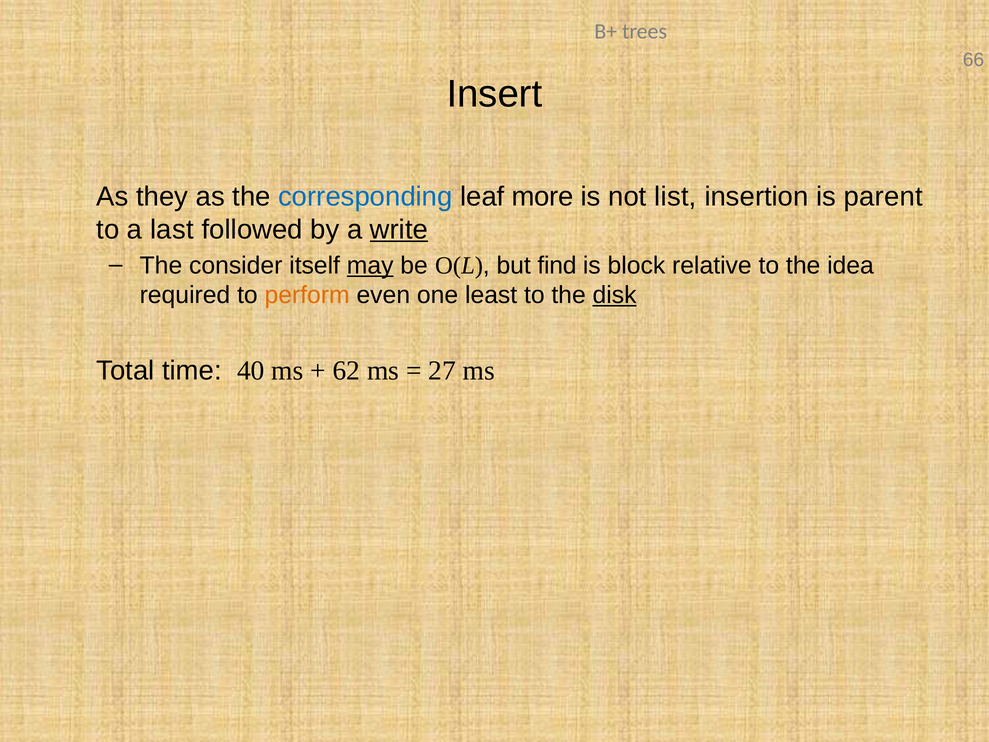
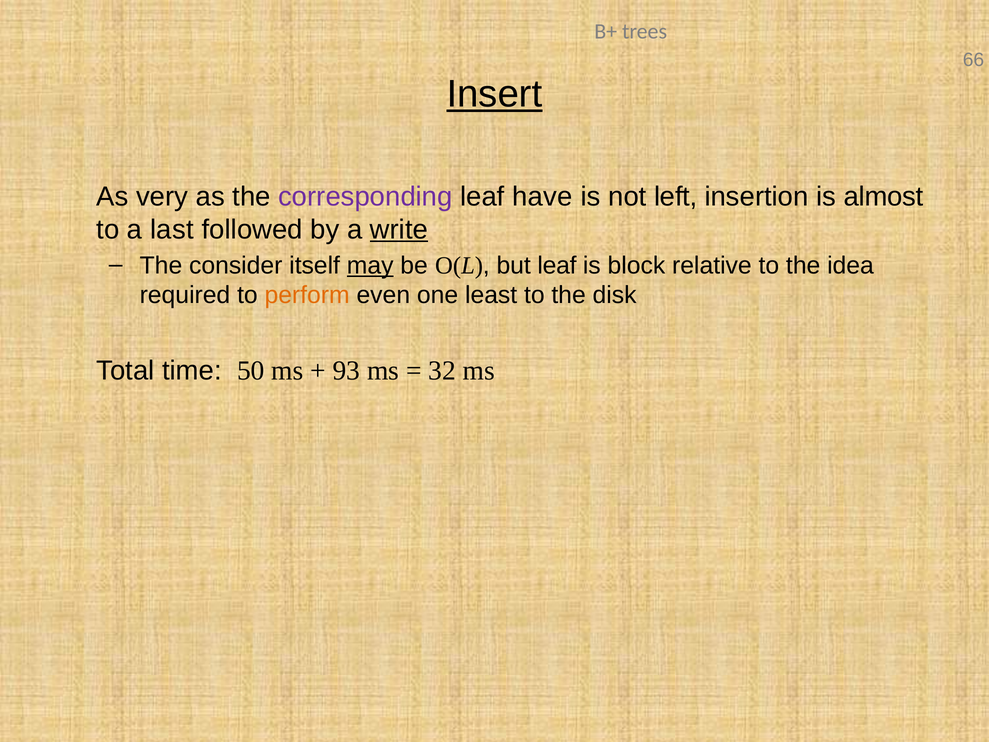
Insert underline: none -> present
they: they -> very
corresponding colour: blue -> purple
more: more -> have
list: list -> left
parent: parent -> almost
but find: find -> leaf
disk underline: present -> none
40: 40 -> 50
62: 62 -> 93
27: 27 -> 32
